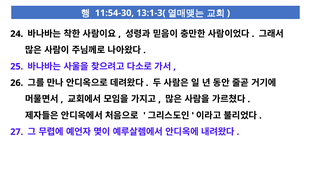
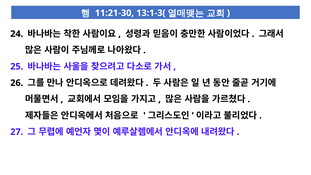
11:54-30: 11:54-30 -> 11:21-30
